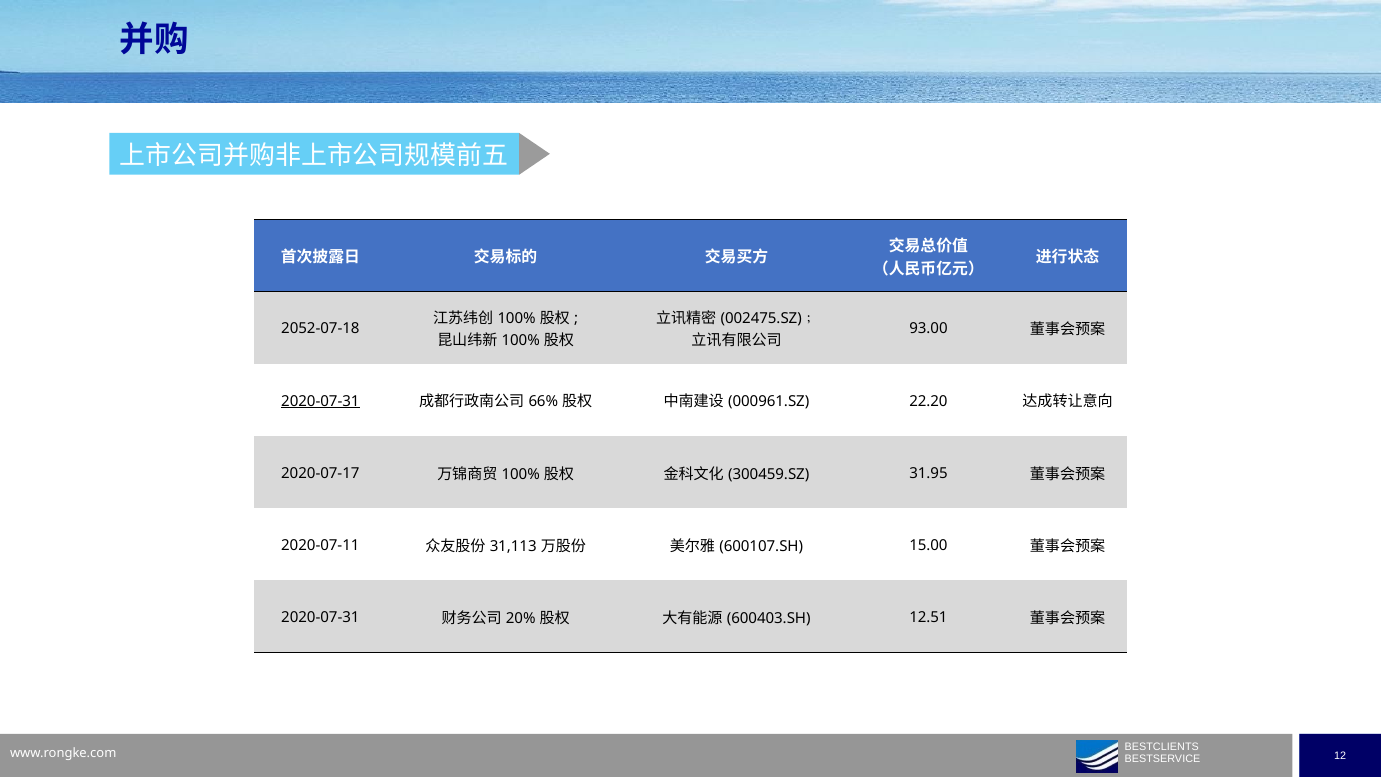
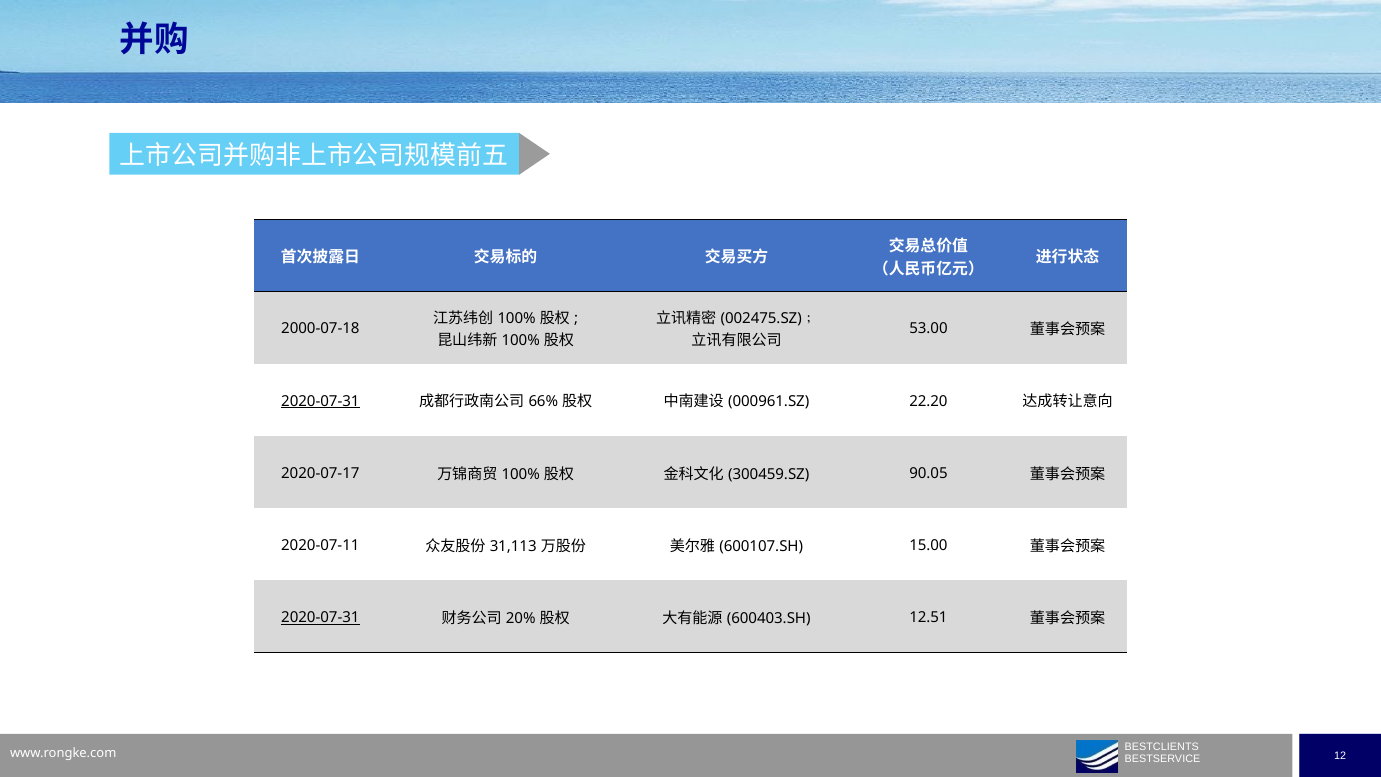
2052-07-18: 2052-07-18 -> 2000-07-18
93.00: 93.00 -> 53.00
31.95: 31.95 -> 90.05
2020-07-31 at (320, 618) underline: none -> present
